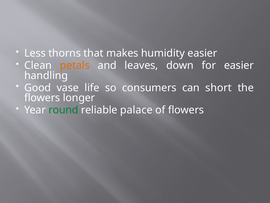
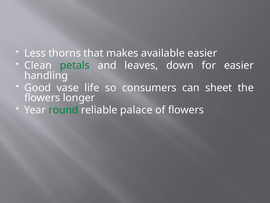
humidity: humidity -> available
petals colour: orange -> green
short: short -> sheet
